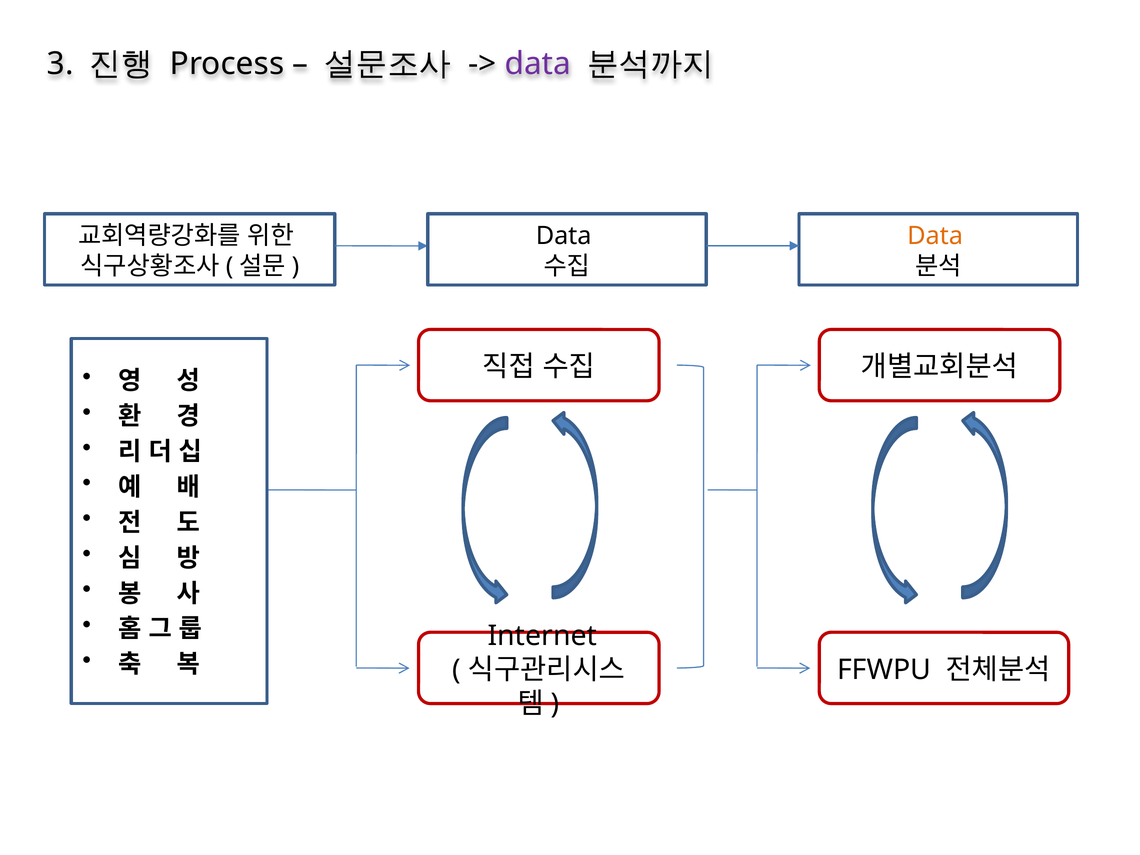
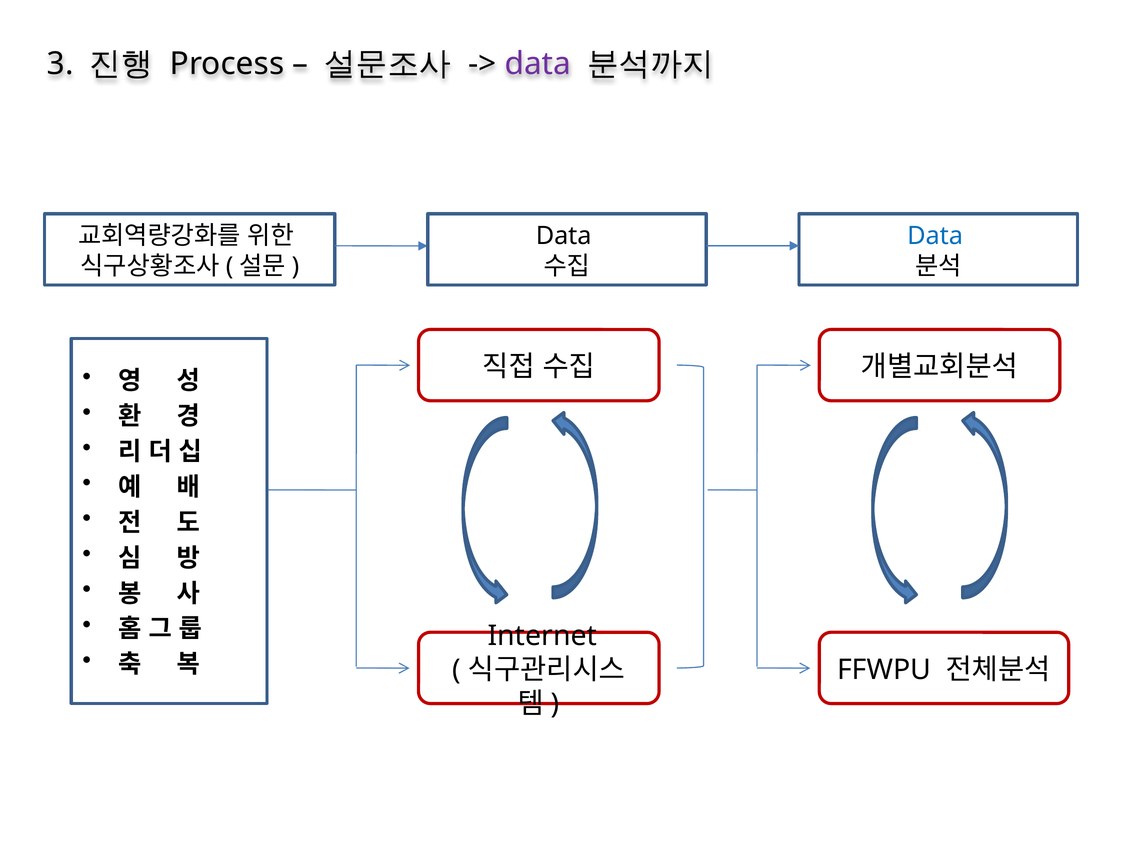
Data at (935, 236) colour: orange -> blue
